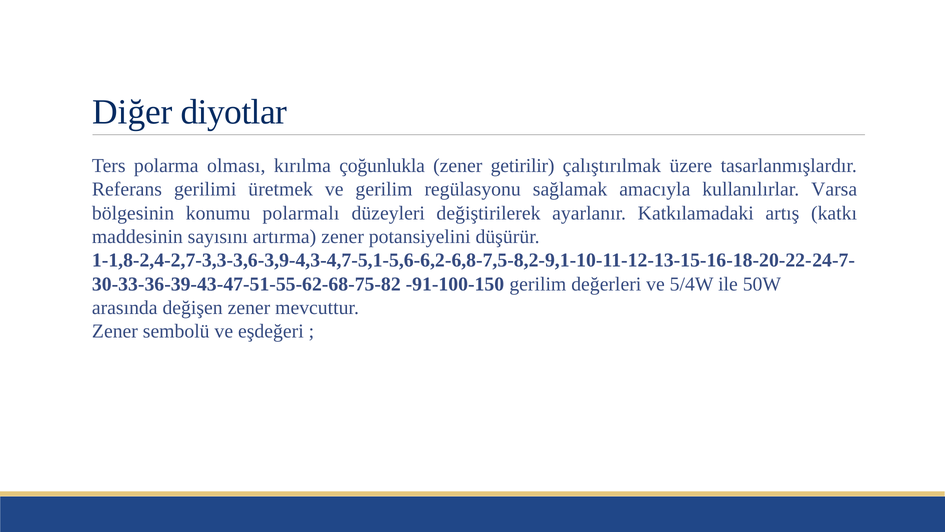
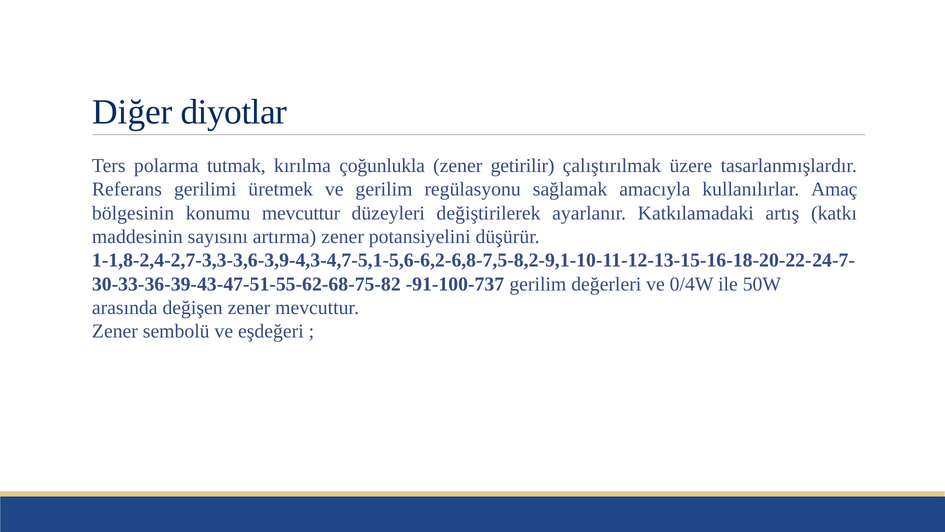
olması: olması -> tutmak
Varsa: Varsa -> Amaç
konumu polarmalı: polarmalı -> mevcuttur
-91-100-150: -91-100-150 -> -91-100-737
5/4W: 5/4W -> 0/4W
